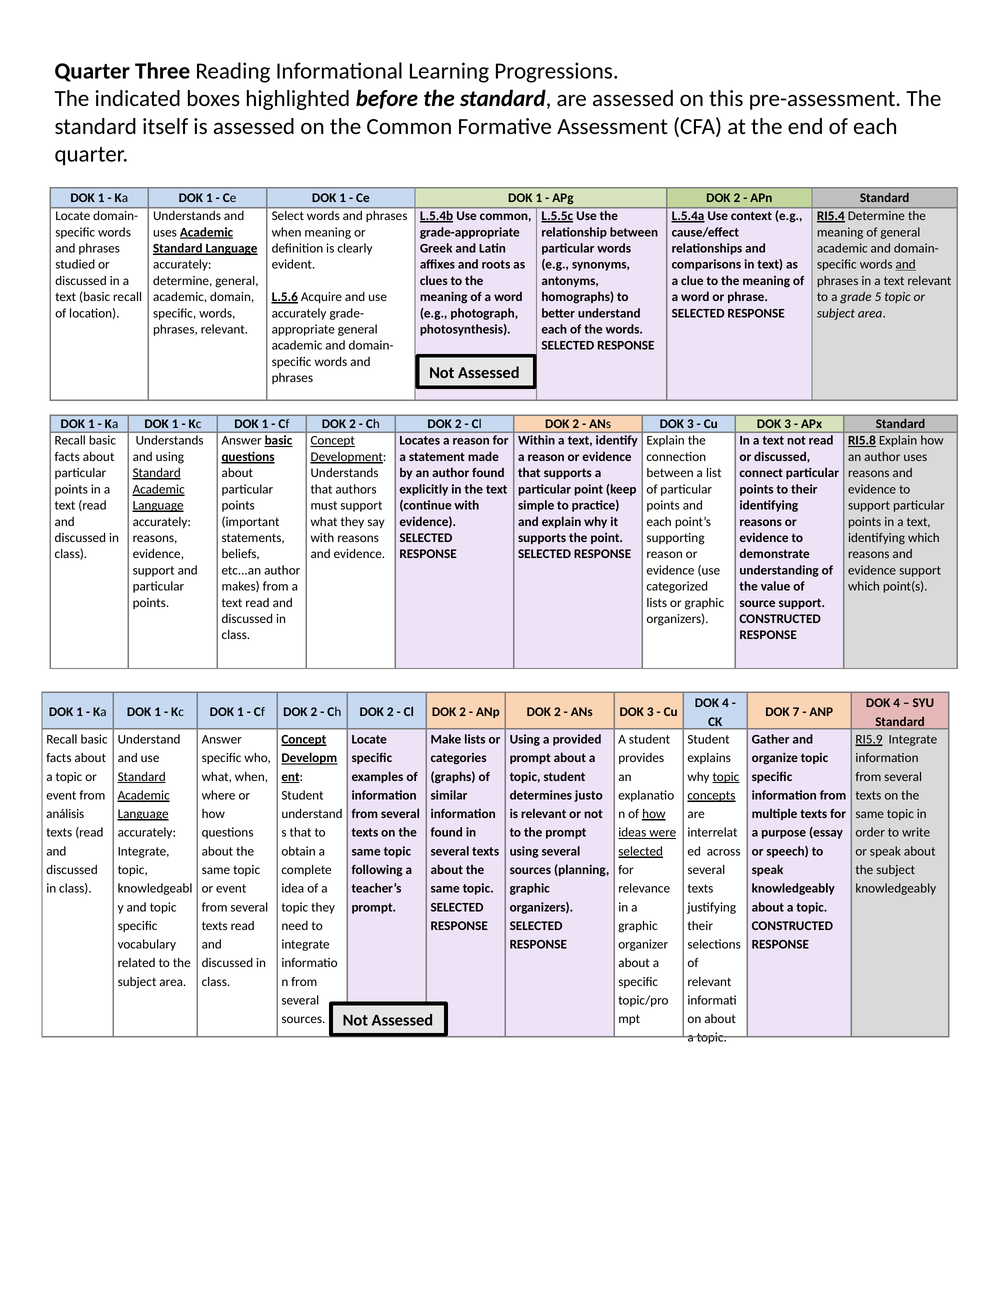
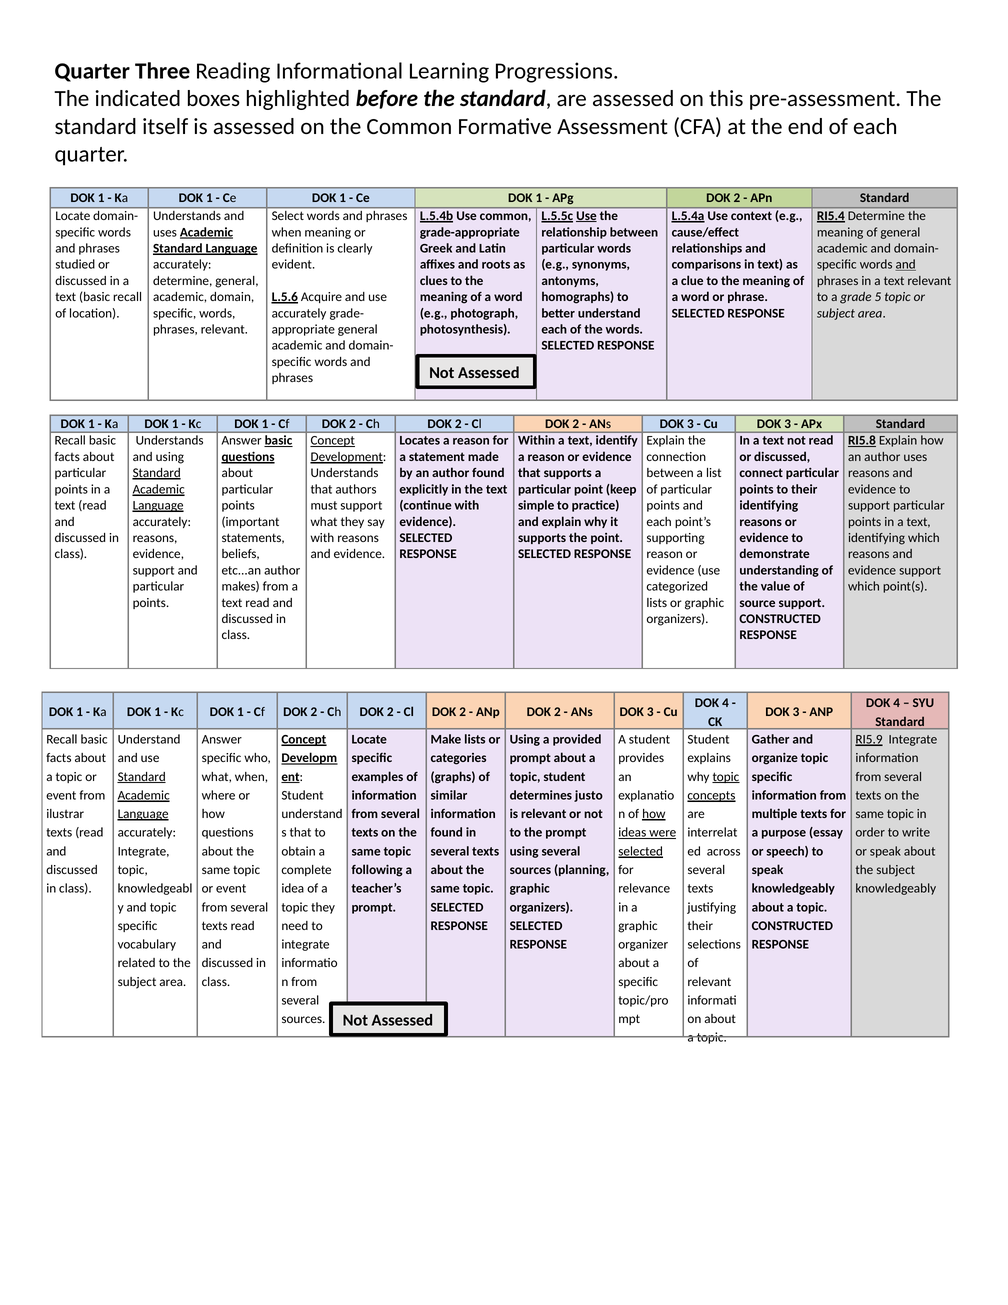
Use at (586, 216) underline: none -> present
7 at (796, 712): 7 -> 3
análisis: análisis -> ilustrar
